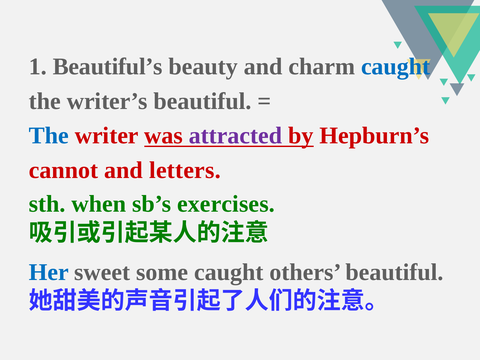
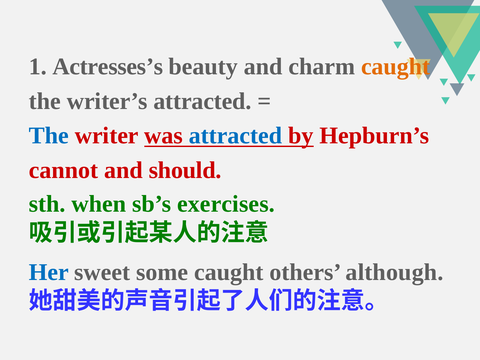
Beautiful’s: Beautiful’s -> Actresses’s
caught at (396, 67) colour: blue -> orange
writer’s beautiful: beautiful -> attracted
attracted at (236, 136) colour: purple -> blue
letters: letters -> should
others beautiful: beautiful -> although
